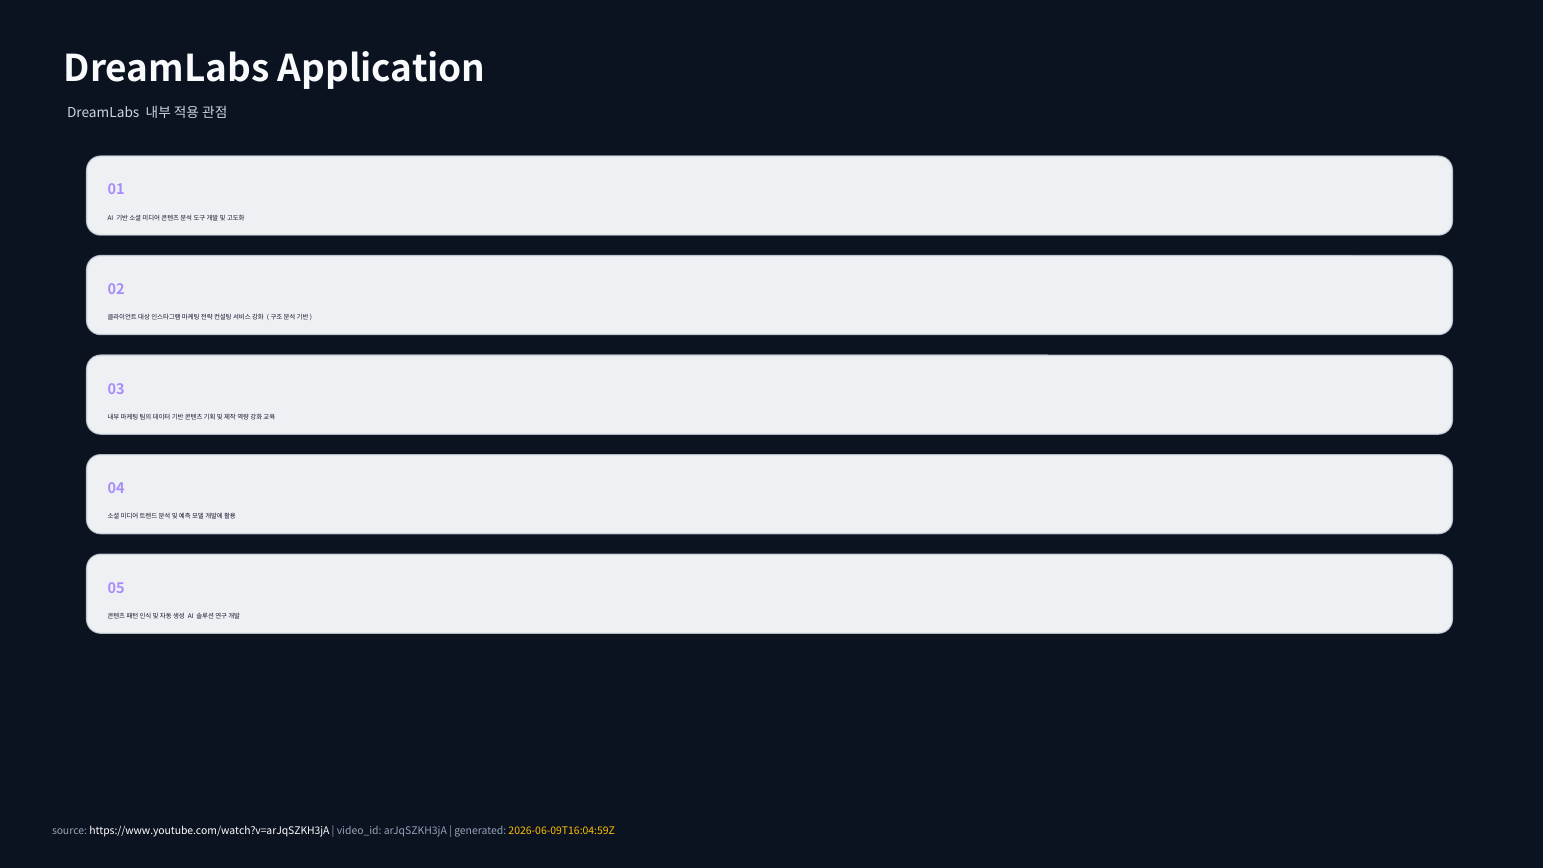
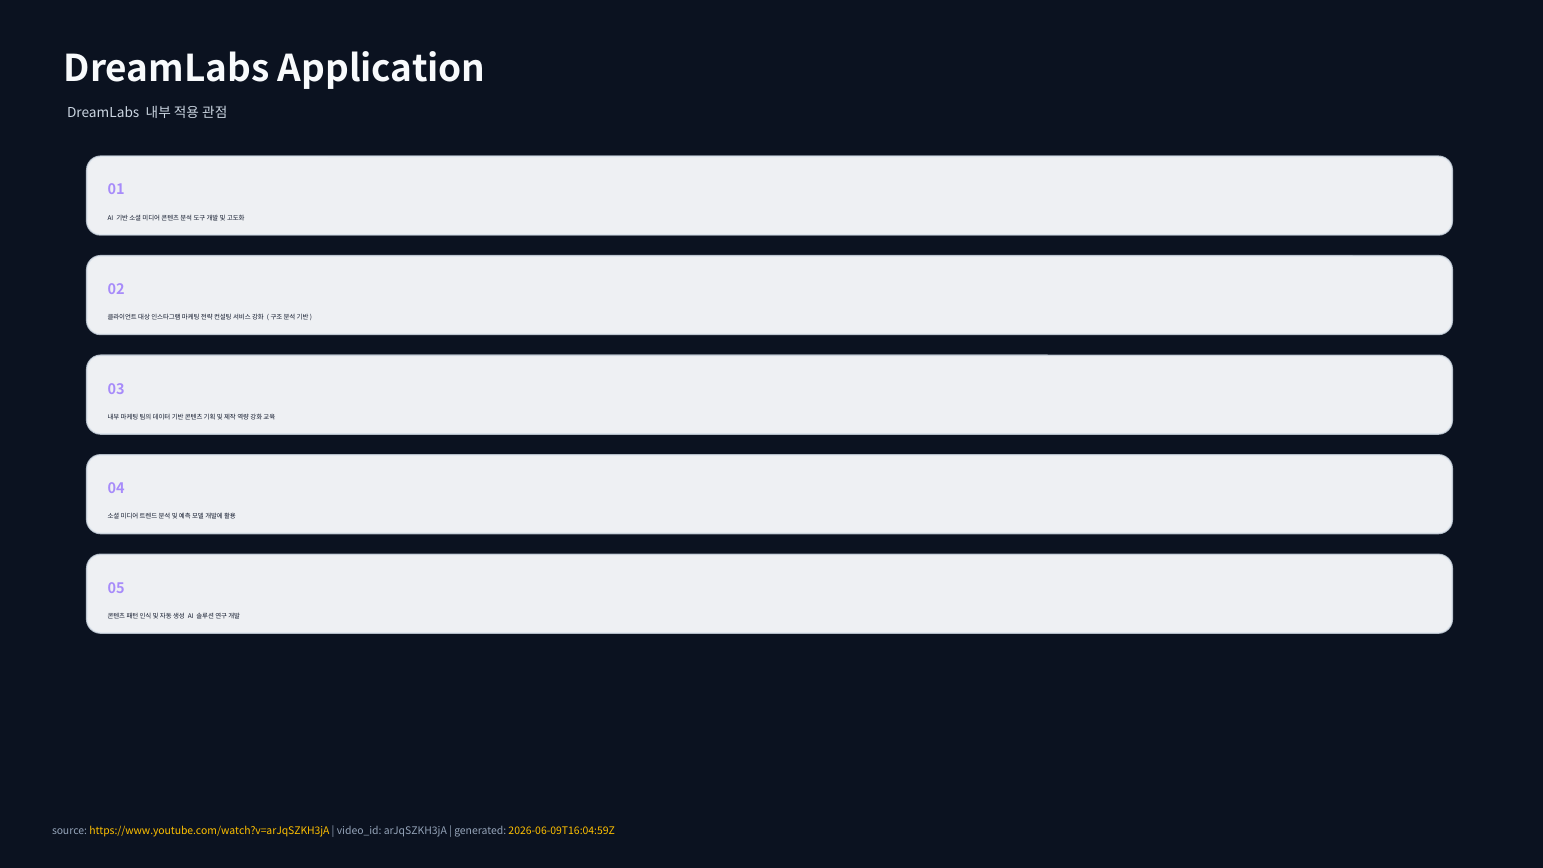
https://www.youtube.com/watch?v=arJqSZKH3jA colour: white -> yellow
